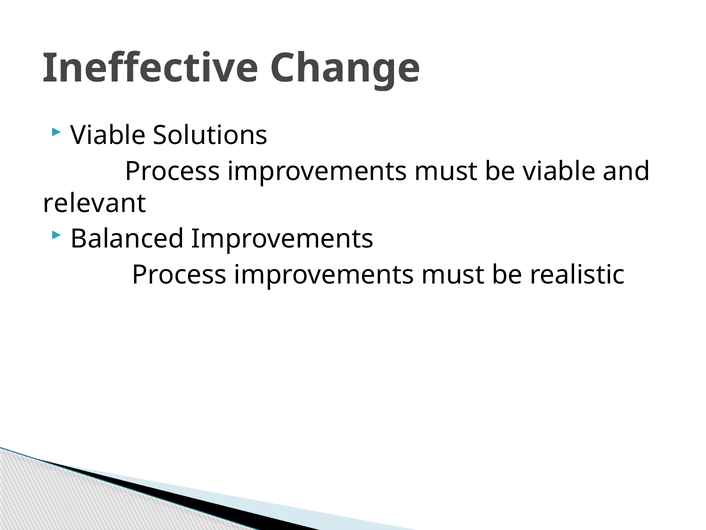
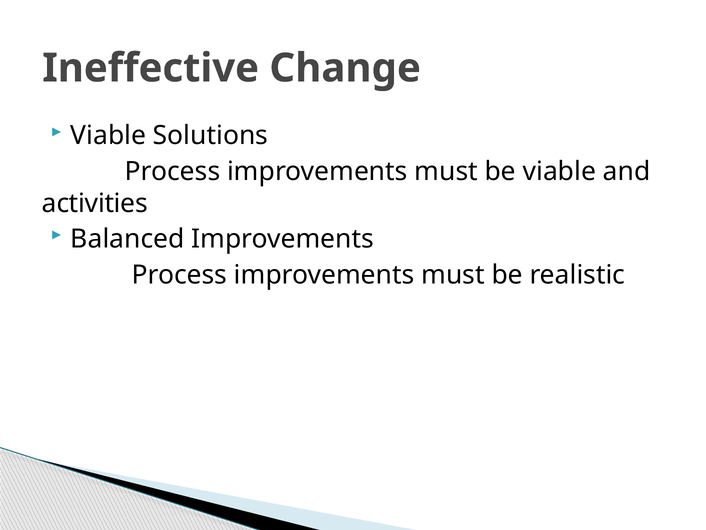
relevant: relevant -> activities
